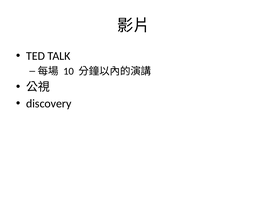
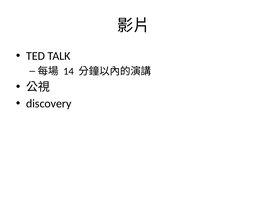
10: 10 -> 14
